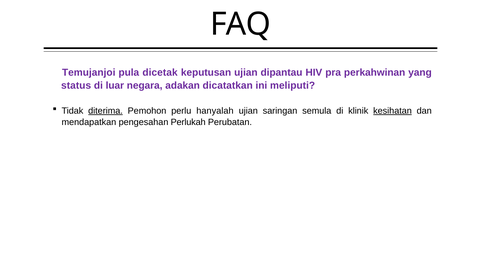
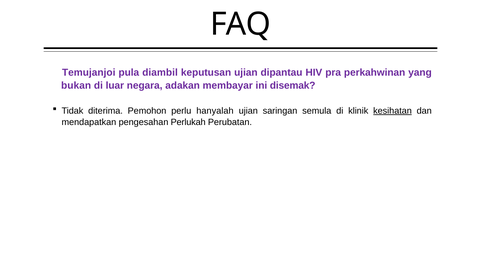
dicetak: dicetak -> diambil
status: status -> bukan
dicatatkan: dicatatkan -> membayar
meliputi: meliputi -> disemak
diterima underline: present -> none
